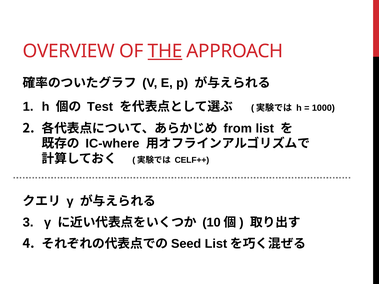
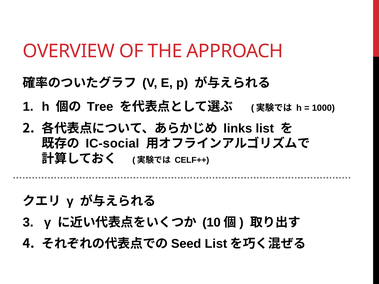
THE underline: present -> none
Test: Test -> Tree
from: from -> links
IC-where: IC-where -> IC-social
